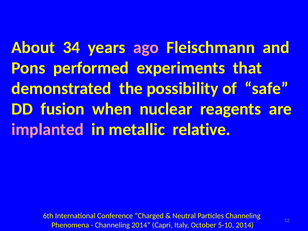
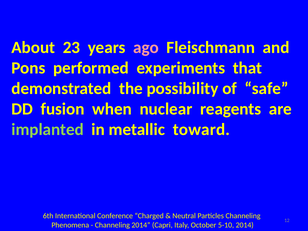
34: 34 -> 23
implanted colour: pink -> light green
relative: relative -> toward
